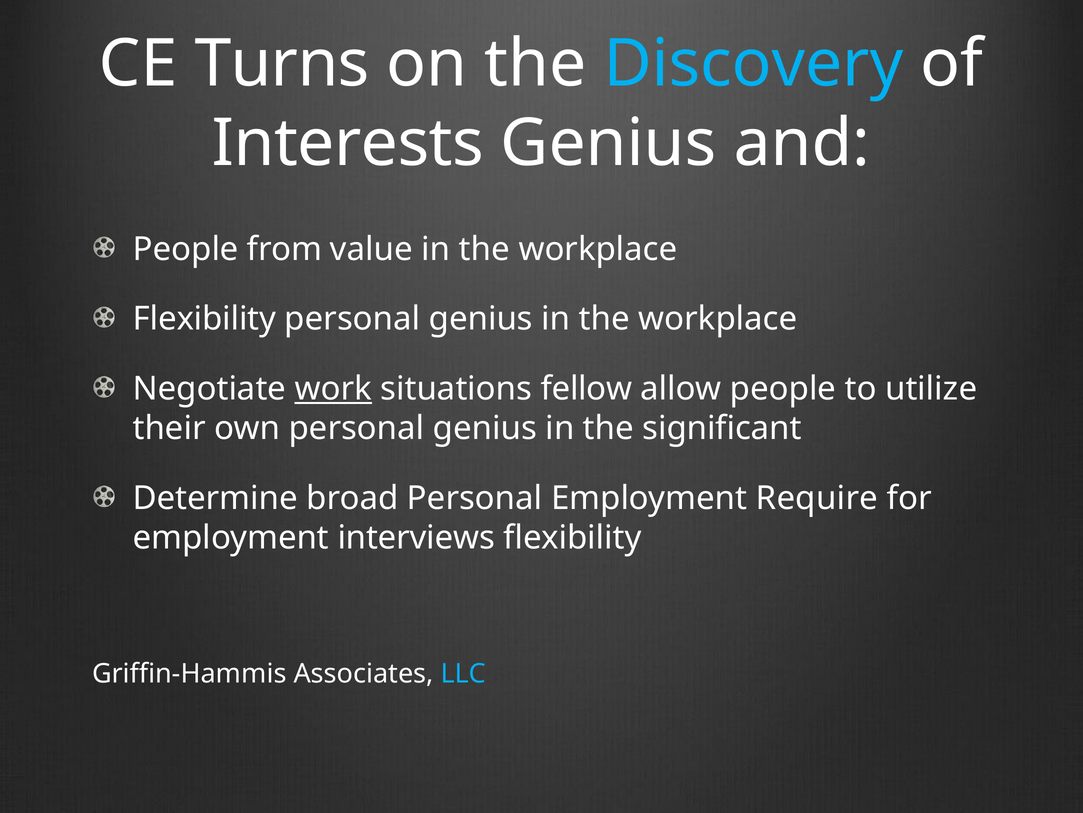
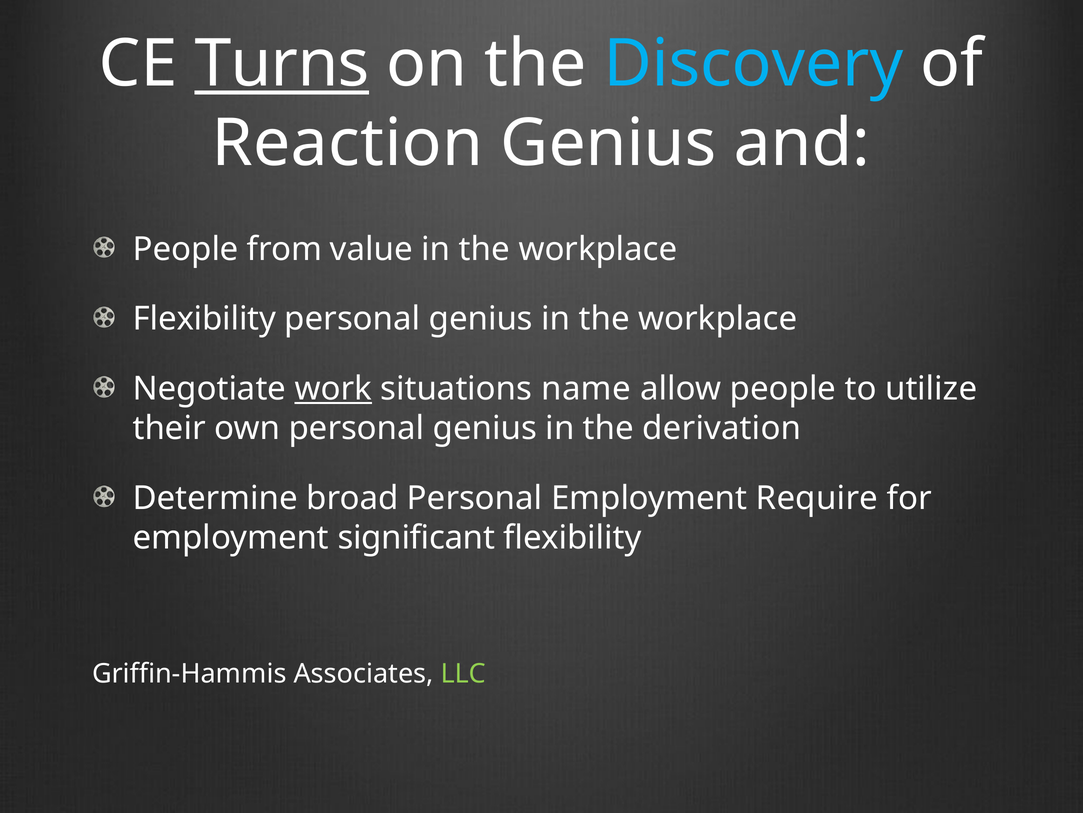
Turns underline: none -> present
Interests: Interests -> Reaction
fellow: fellow -> name
significant: significant -> derivation
interviews: interviews -> significant
LLC colour: light blue -> light green
